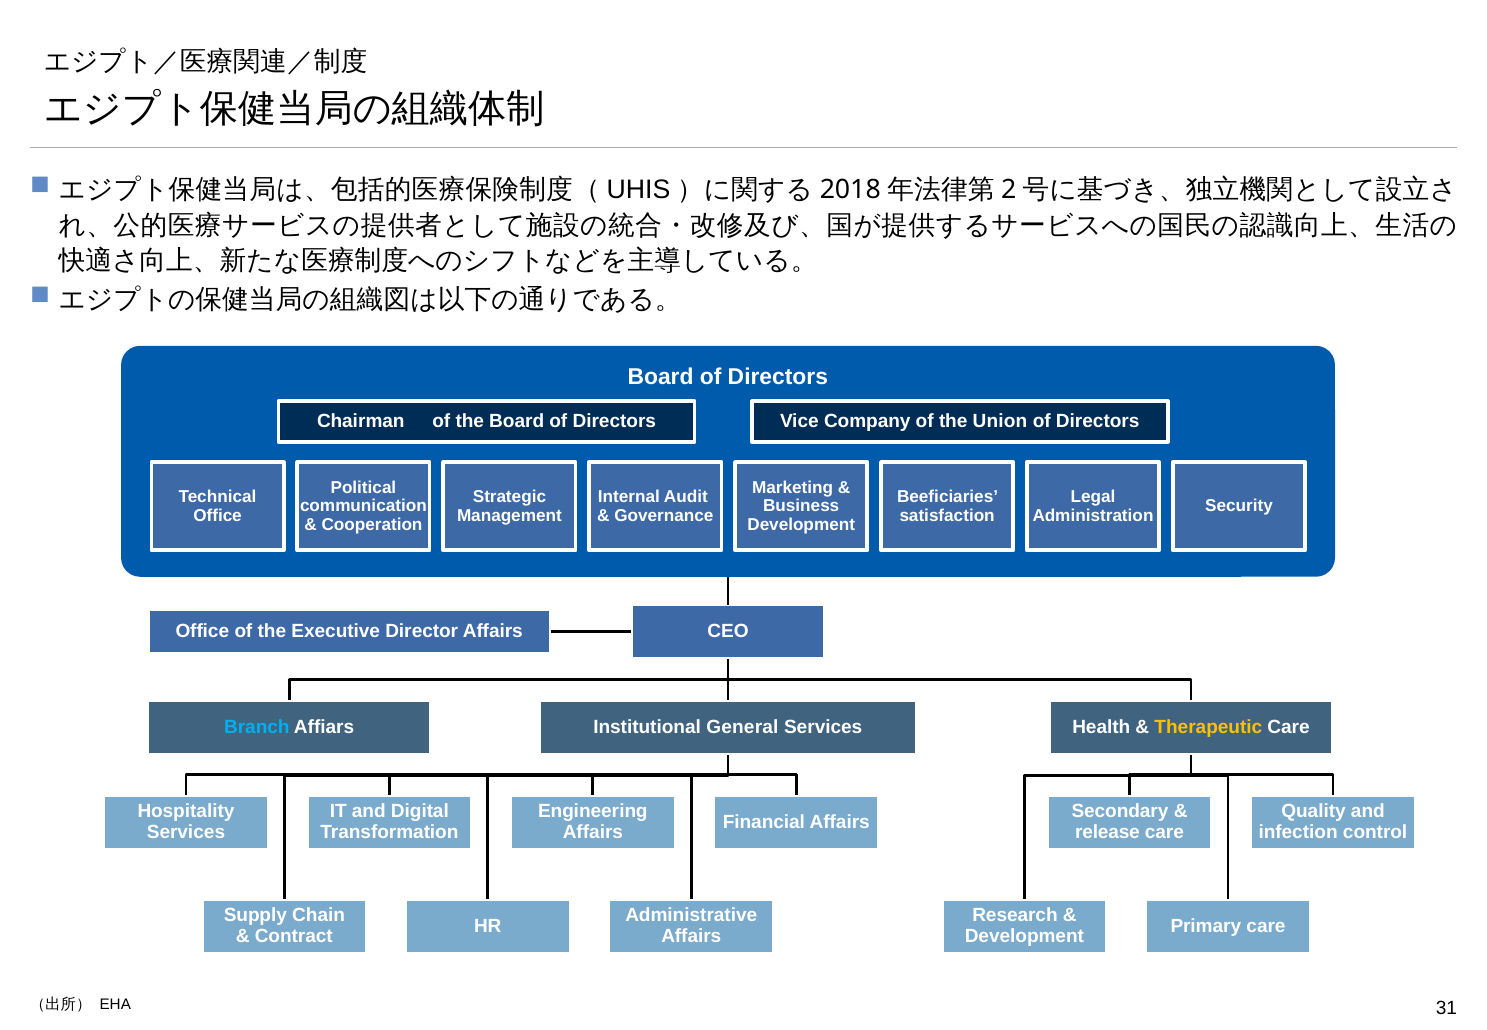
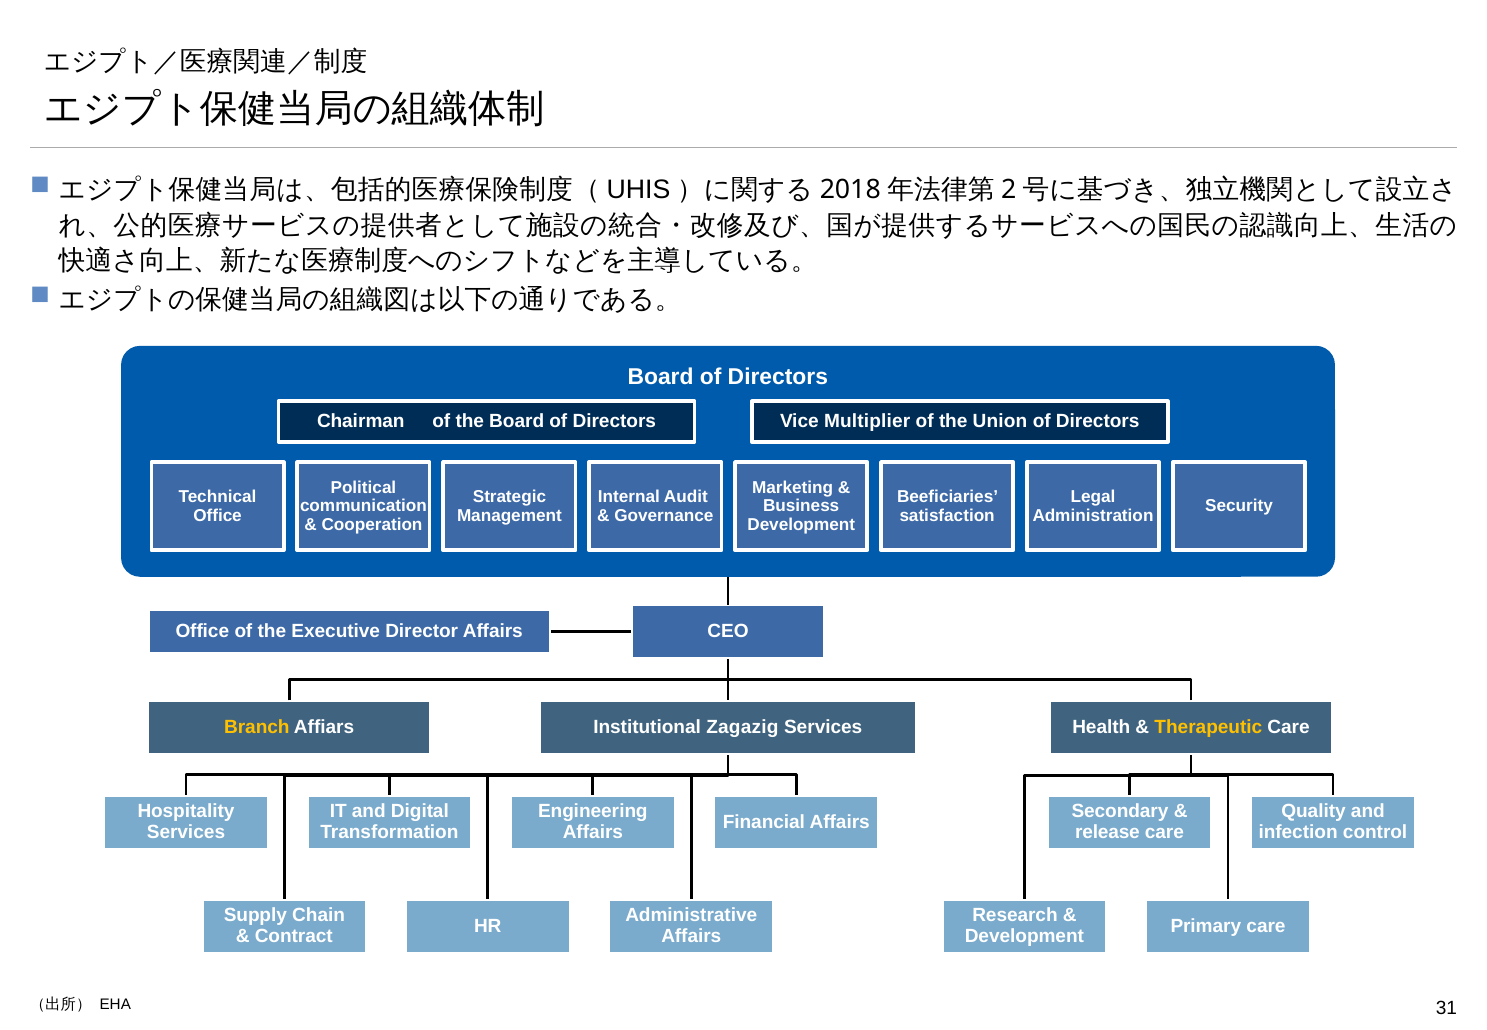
Company: Company -> Multiplier
Branch colour: light blue -> yellow
General: General -> Zagazig
